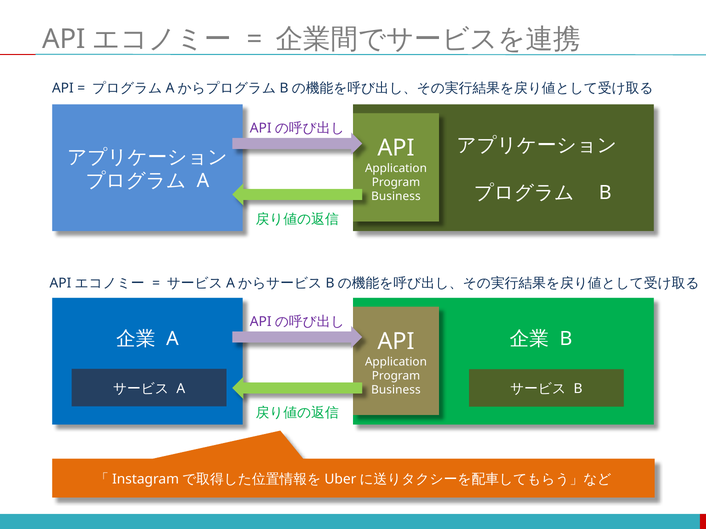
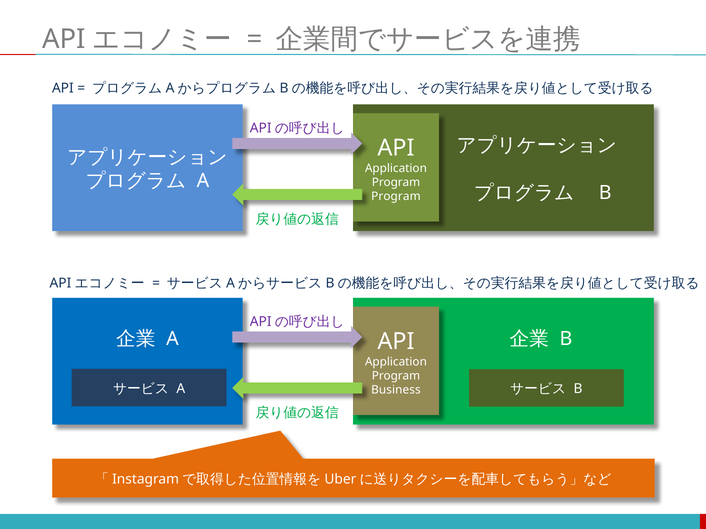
Business at (396, 197): Business -> Program
